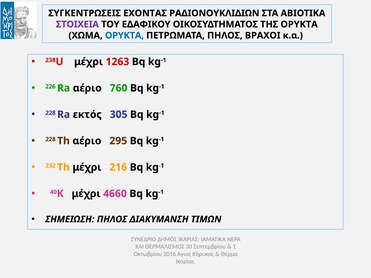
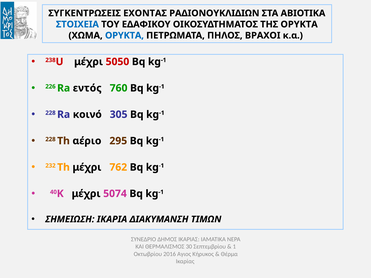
ΣΤΟΙΧΕΙΑ colour: purple -> blue
1263: 1263 -> 5050
Ra αέριο: αέριο -> εντός
εκτός: εκτός -> κοινό
216: 216 -> 762
4660: 4660 -> 5074
ΣΗΜΕΙΩΣΗ ΠΗΛΟΣ: ΠΗΛΟΣ -> ΙΚΑΡΙΑ
